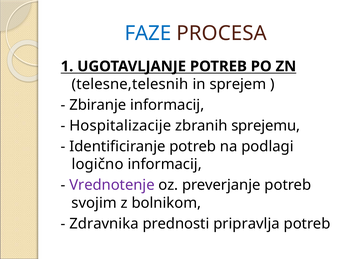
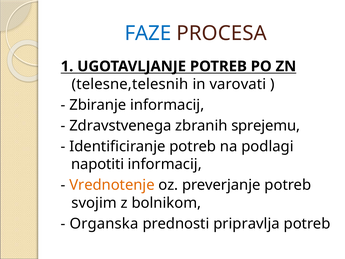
sprejem: sprejem -> varovati
Hospitalizacije: Hospitalizacije -> Zdravstvenega
logično: logično -> napotiti
Vrednotenje colour: purple -> orange
Zdravnika: Zdravnika -> Organska
